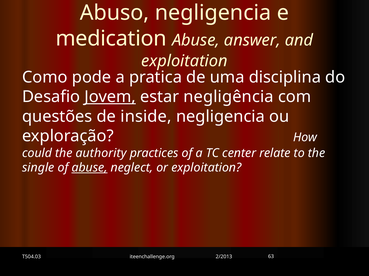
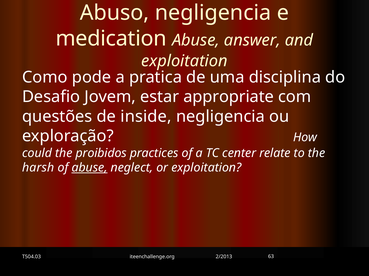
Jovem underline: present -> none
negligência: negligência -> appropriate
authority: authority -> proibidos
single: single -> harsh
